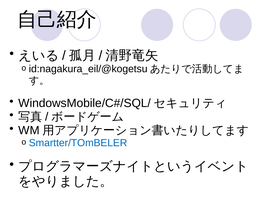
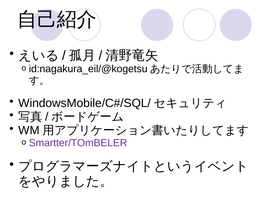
Smartter/TOmBELER colour: blue -> purple
